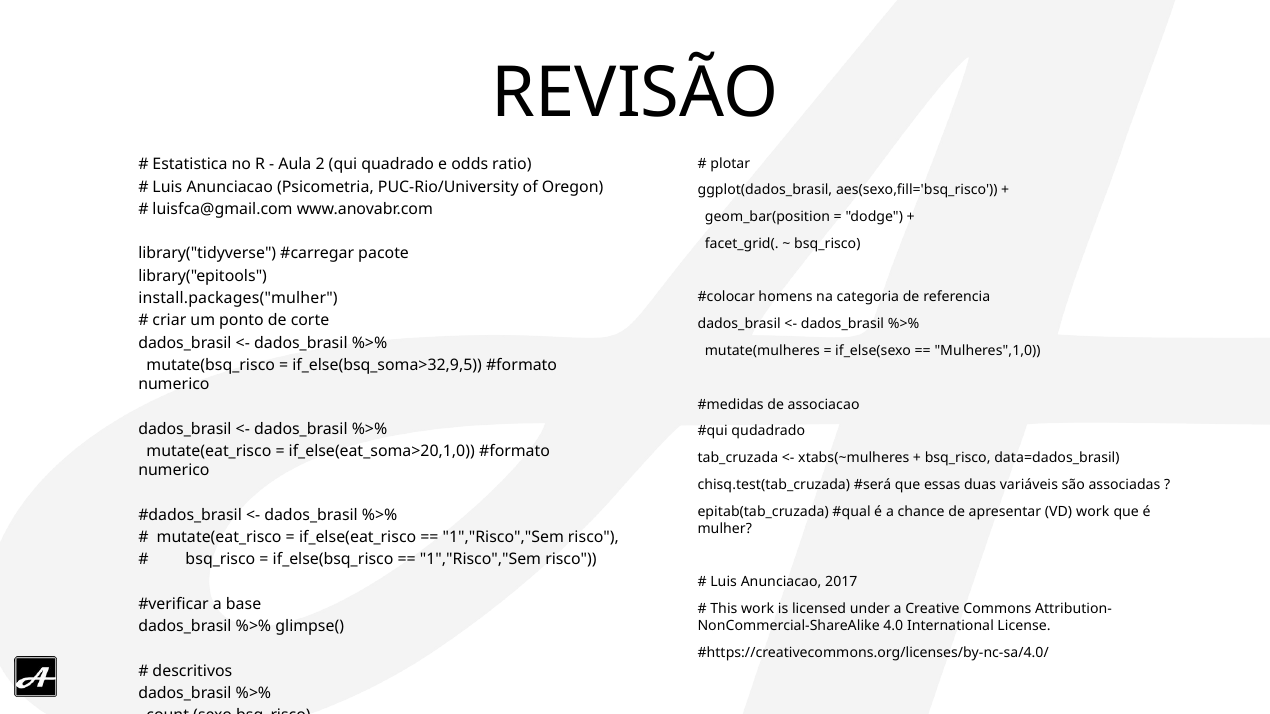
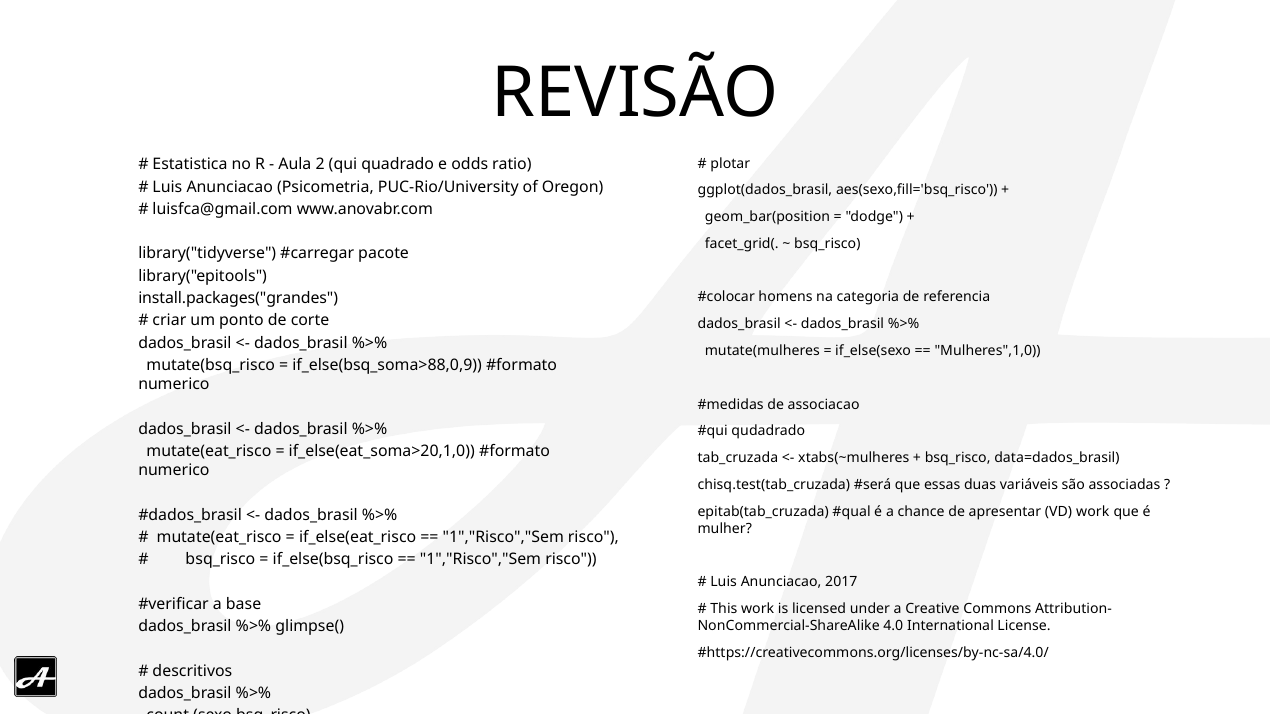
install.packages("mulher: install.packages("mulher -> install.packages("grandes
if_else(bsq_soma>32,9,5: if_else(bsq_soma>32,9,5 -> if_else(bsq_soma>88,0,9
